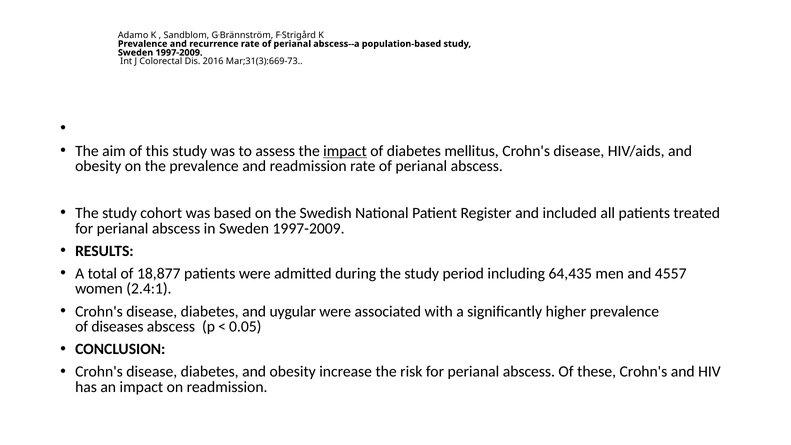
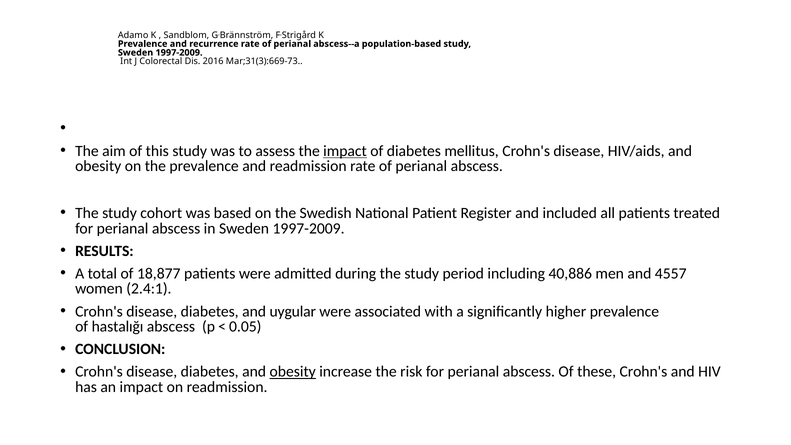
64,435: 64,435 -> 40,886
diseases: diseases -> hastalığı
obesity at (293, 372) underline: none -> present
